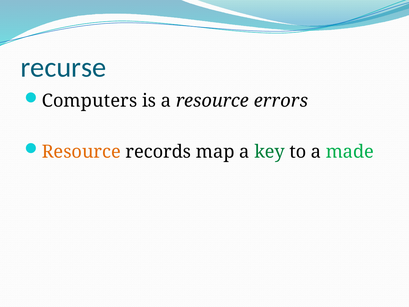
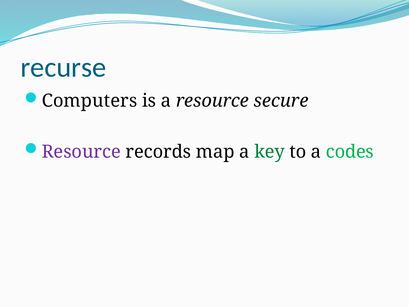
errors: errors -> secure
Resource at (81, 152) colour: orange -> purple
made: made -> codes
